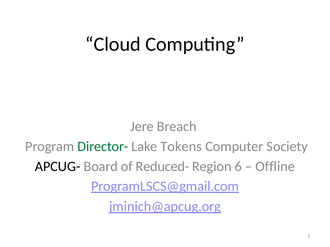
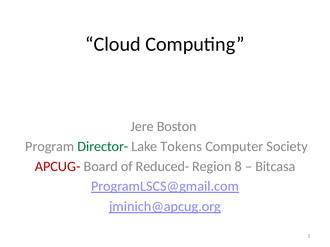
Breach: Breach -> Boston
APCUG- colour: black -> red
6: 6 -> 8
Offline: Offline -> Bitcasa
